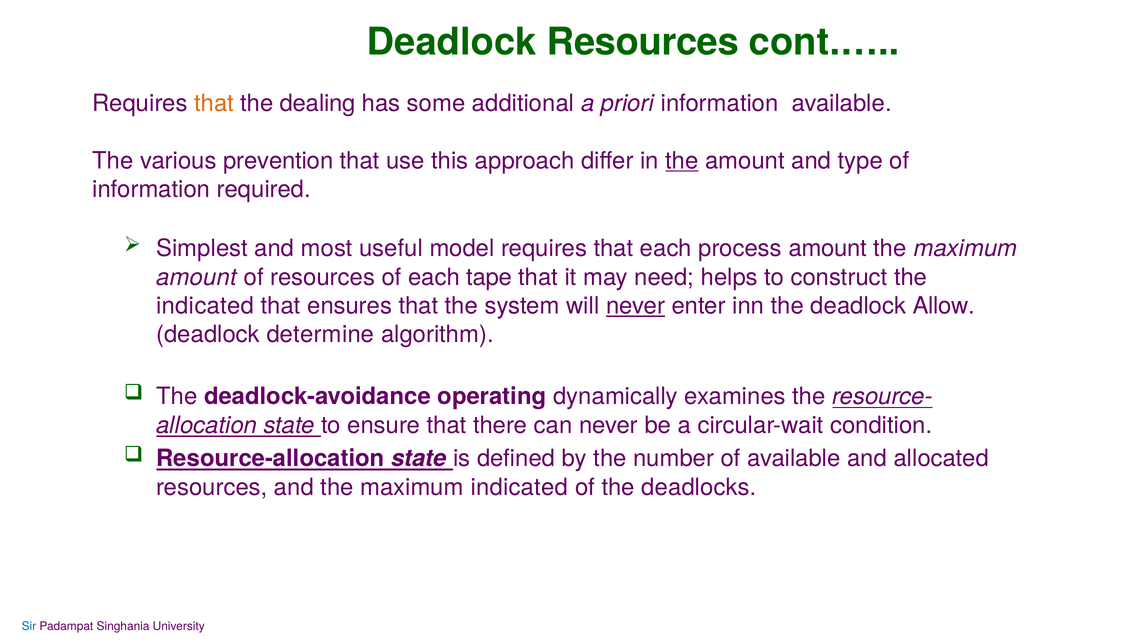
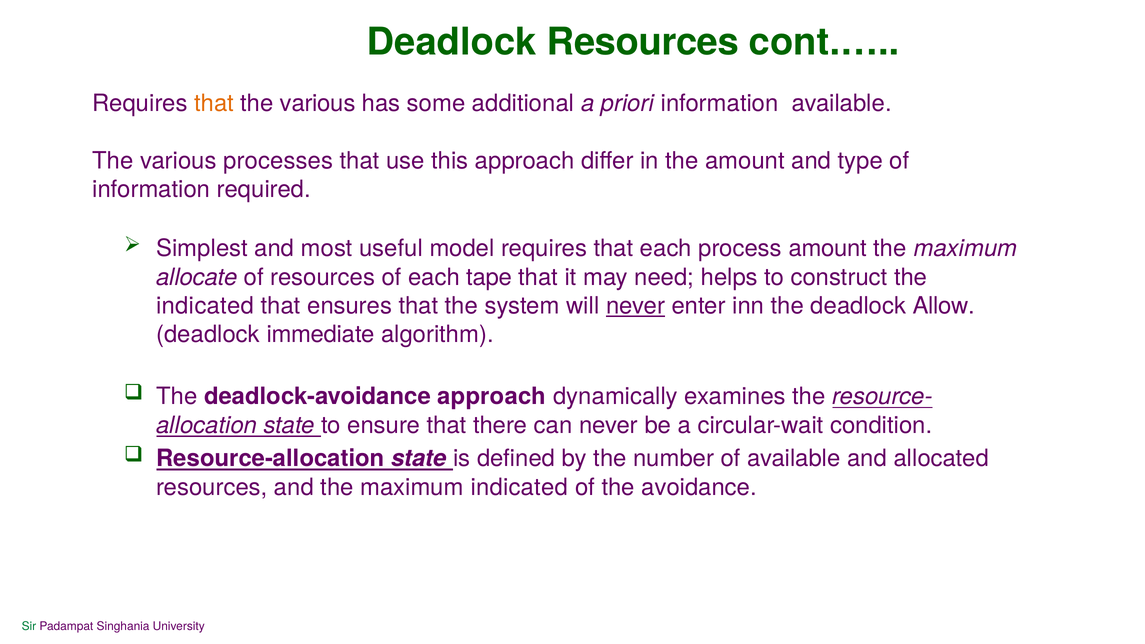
dealing at (318, 103): dealing -> various
prevention: prevention -> processes
the at (682, 161) underline: present -> none
amount at (197, 277): amount -> allocate
determine: determine -> immediate
deadlock-avoidance operating: operating -> approach
deadlocks: deadlocks -> avoidance
Sir colour: blue -> green
